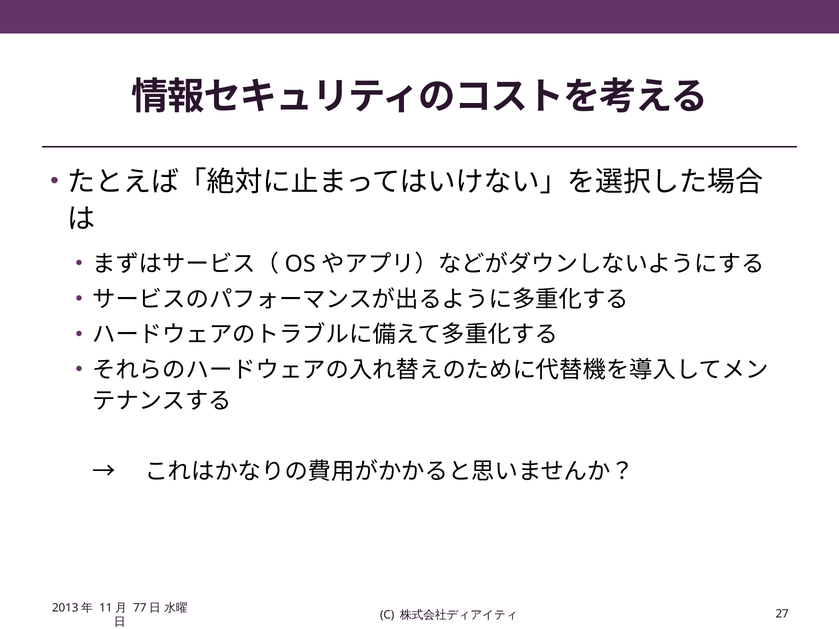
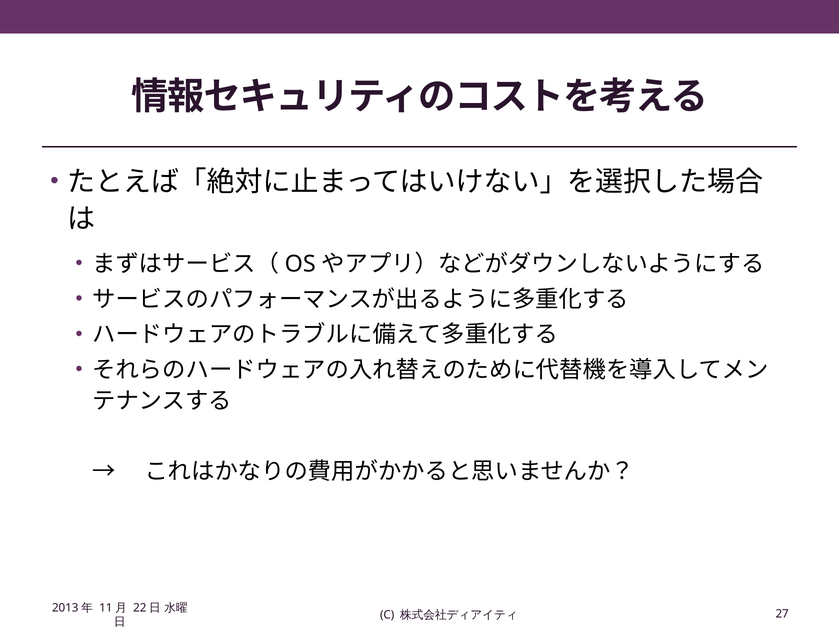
77: 77 -> 22
